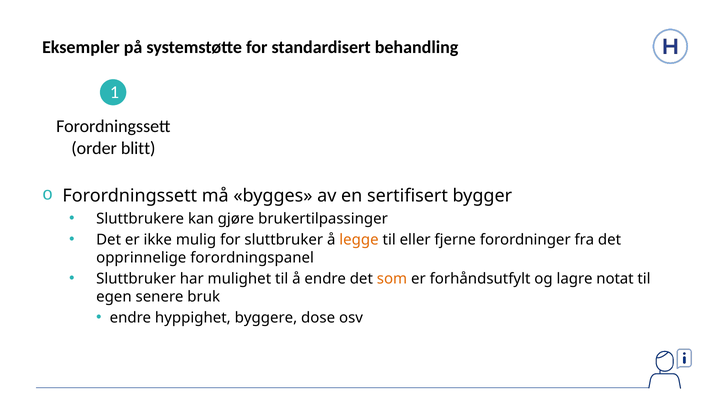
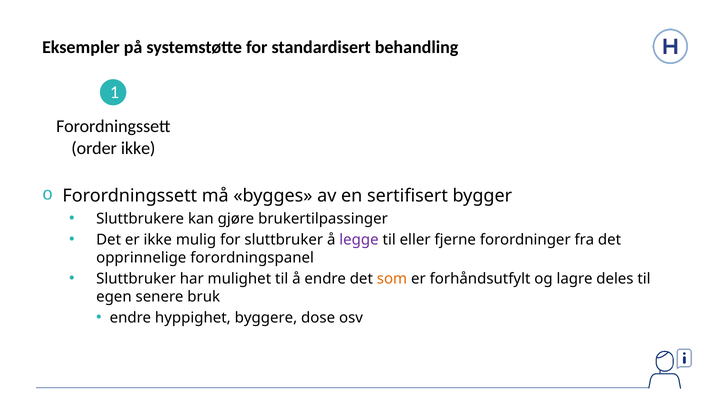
order blitt: blitt -> ikke
legge colour: orange -> purple
notat: notat -> deles
